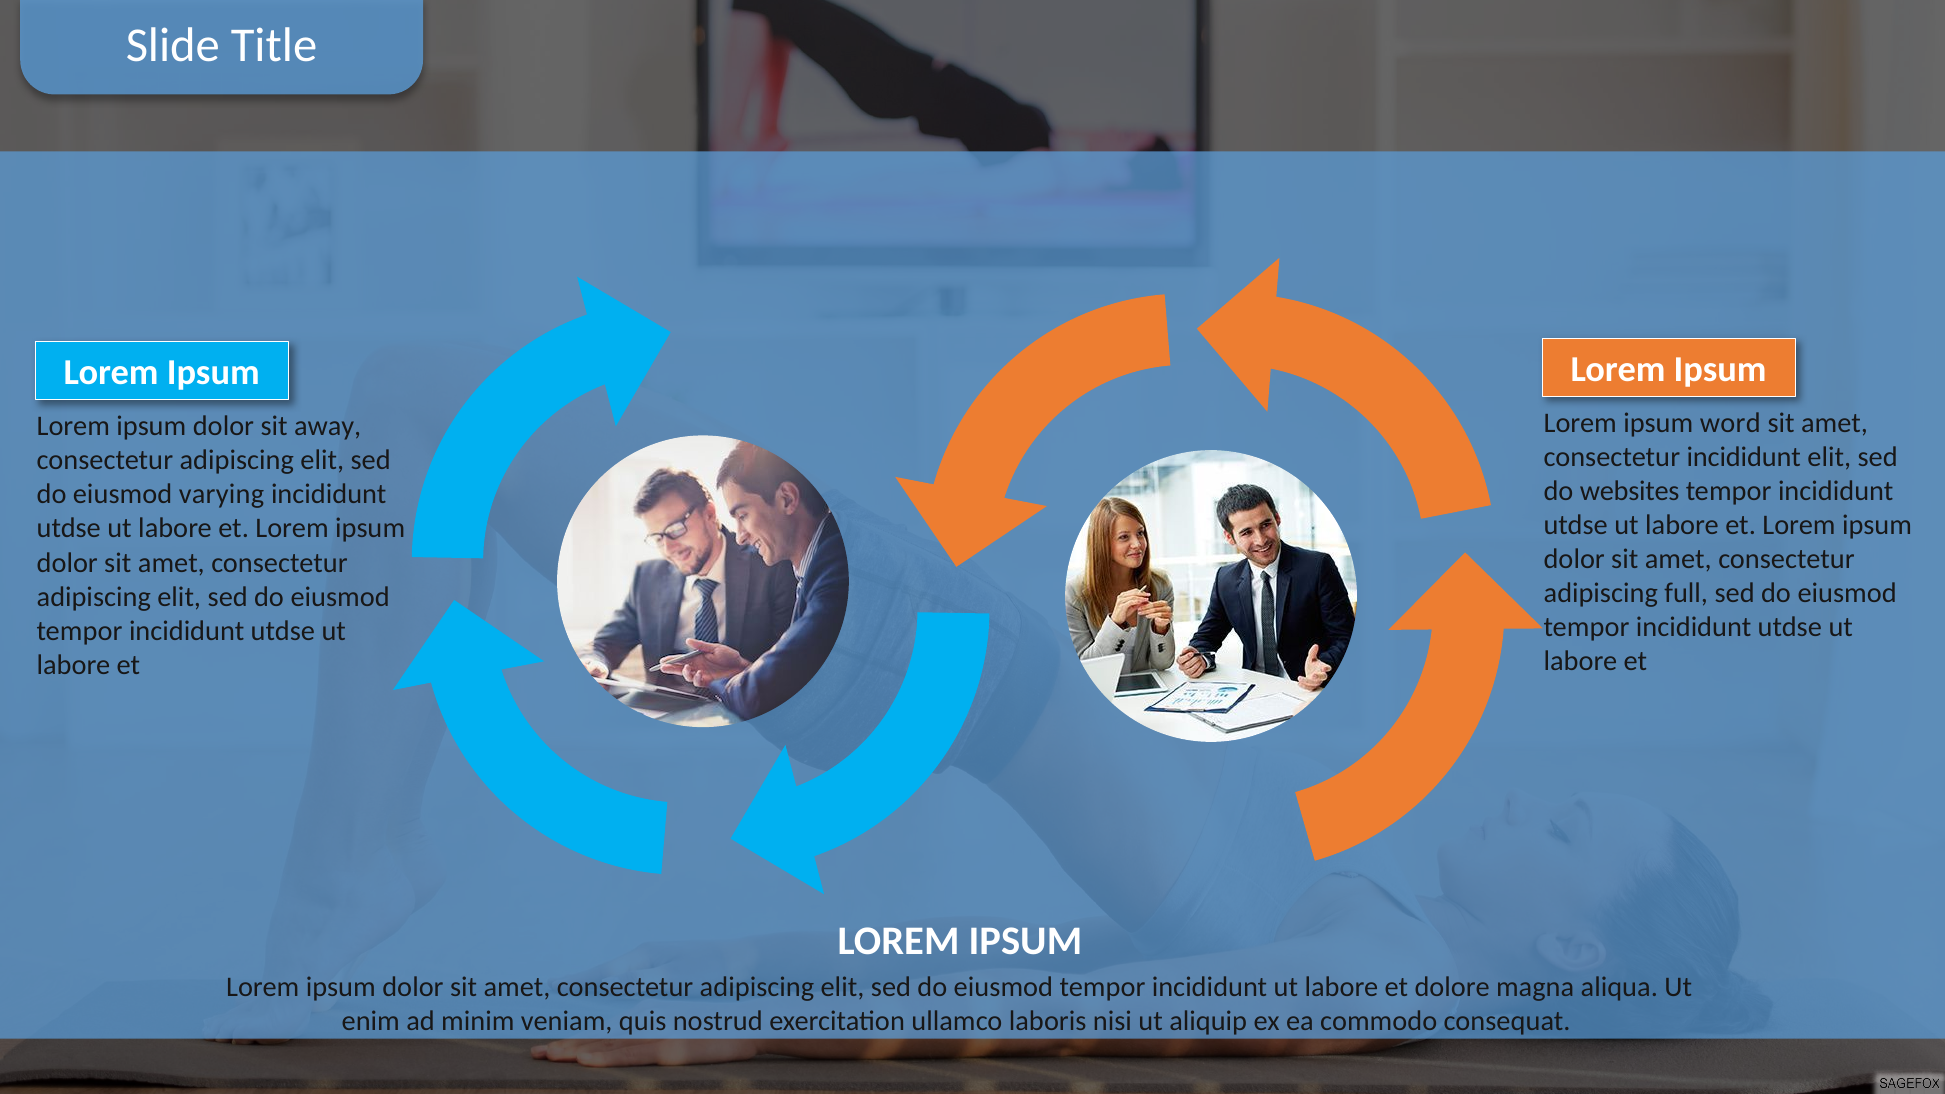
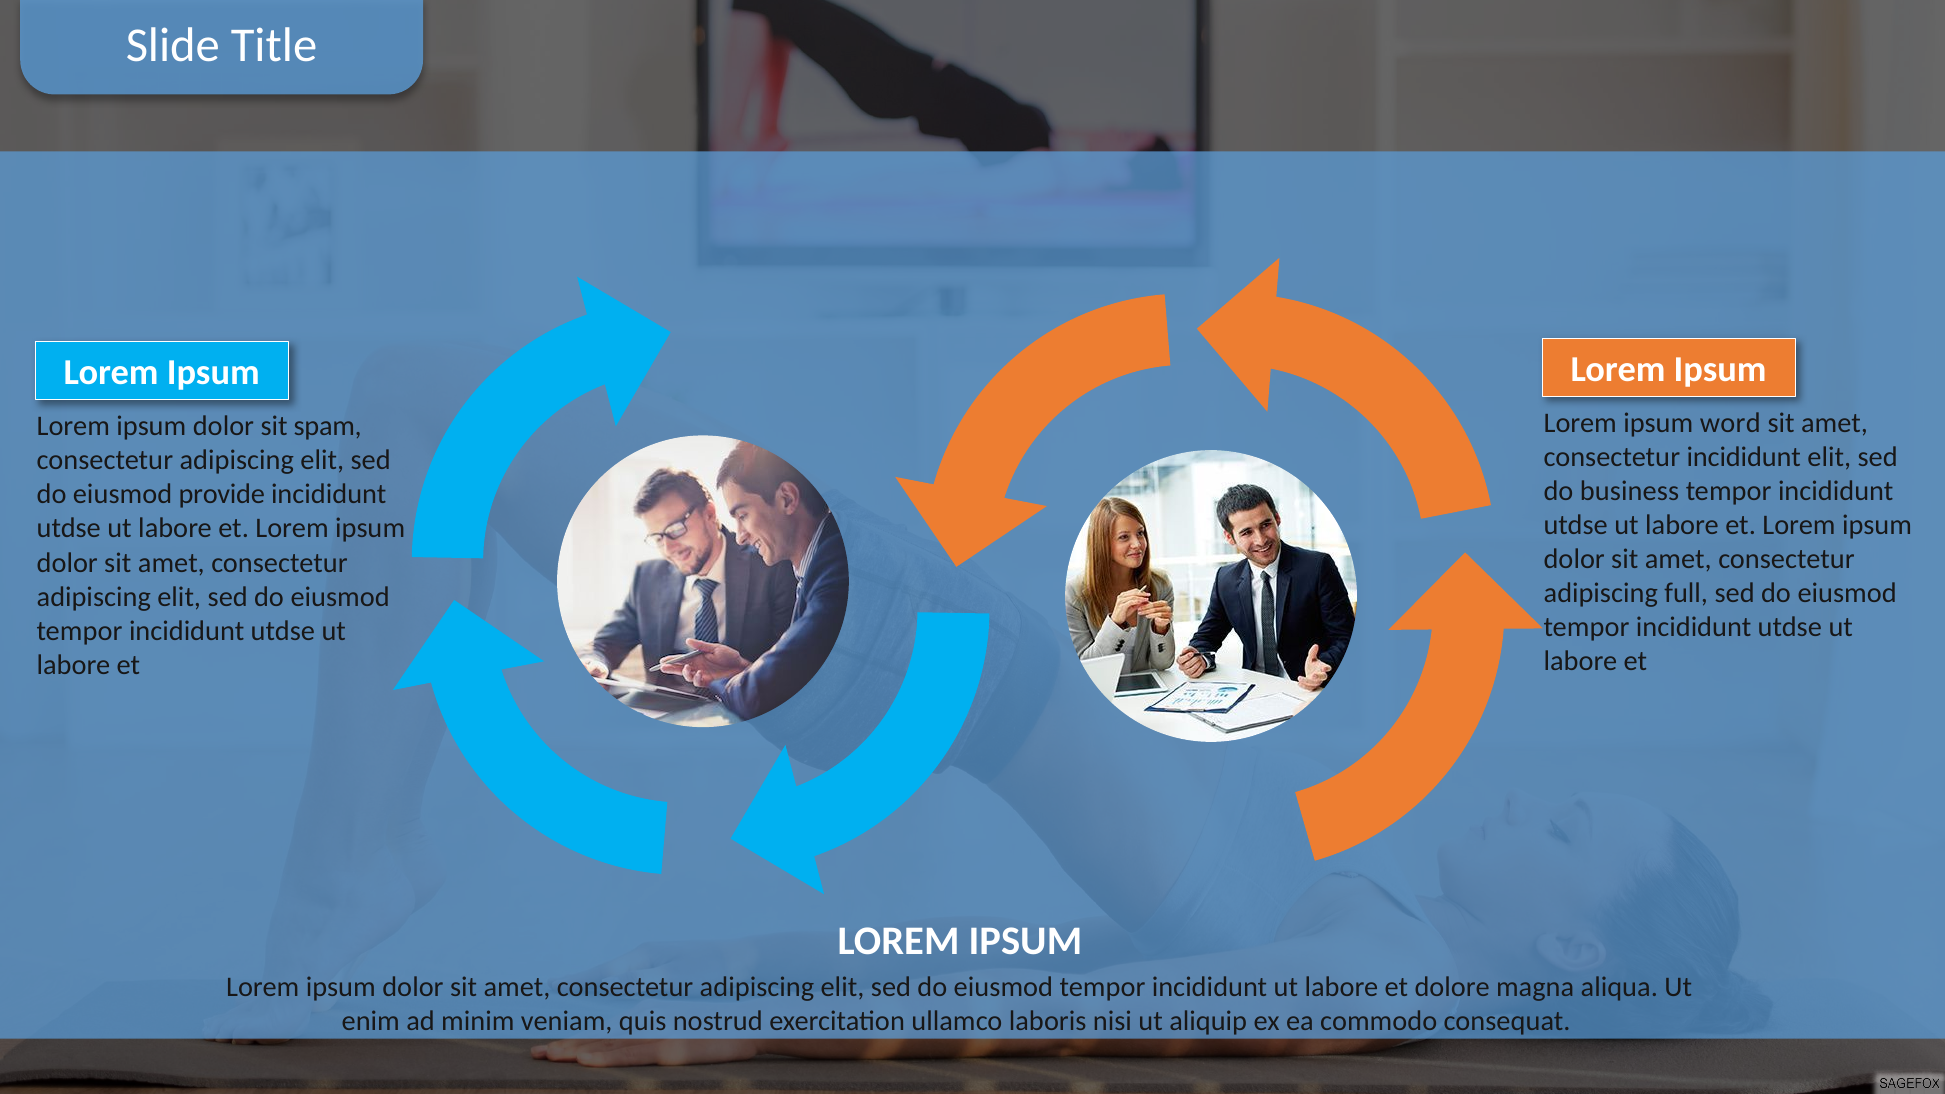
away: away -> spam
websites: websites -> business
varying: varying -> provide
